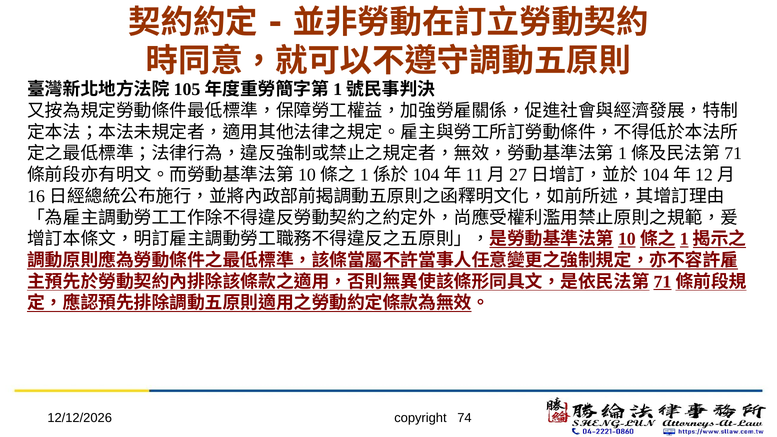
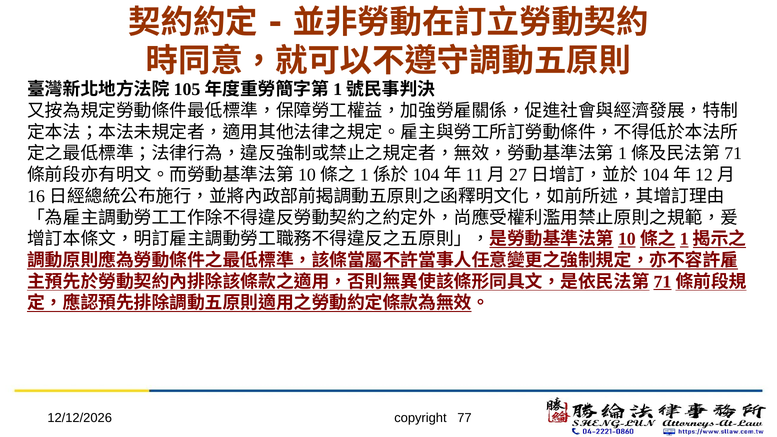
74: 74 -> 77
